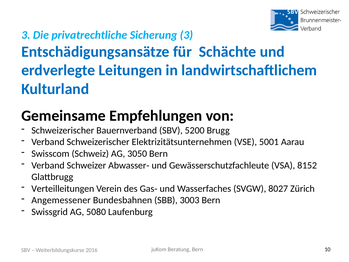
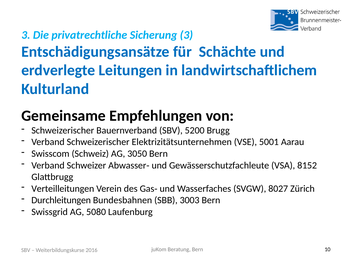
Angemessener: Angemessener -> Durchleitungen
